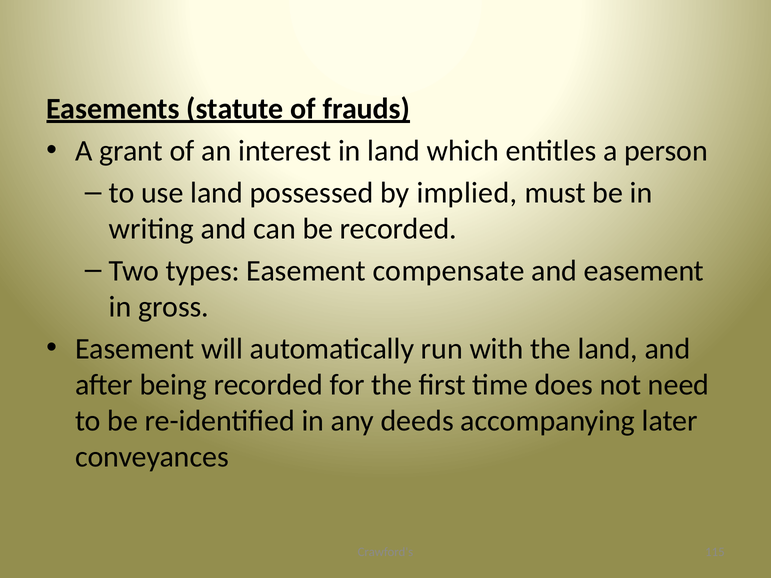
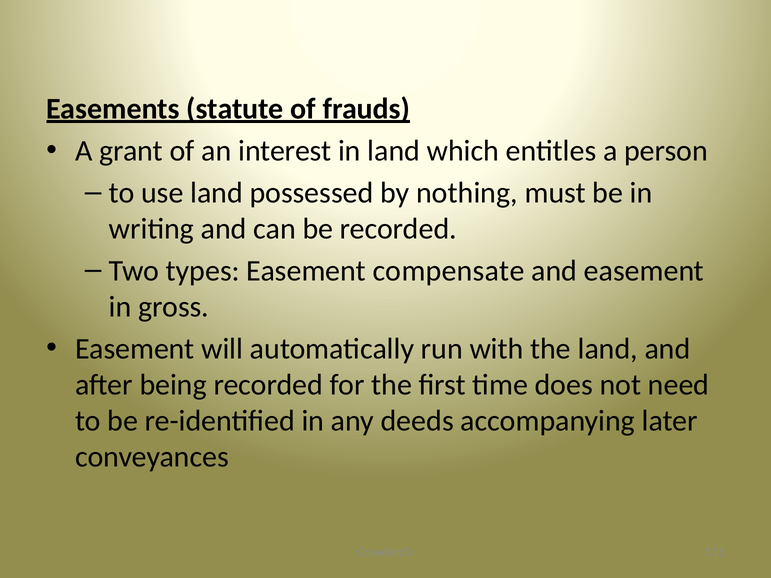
implied: implied -> nothing
